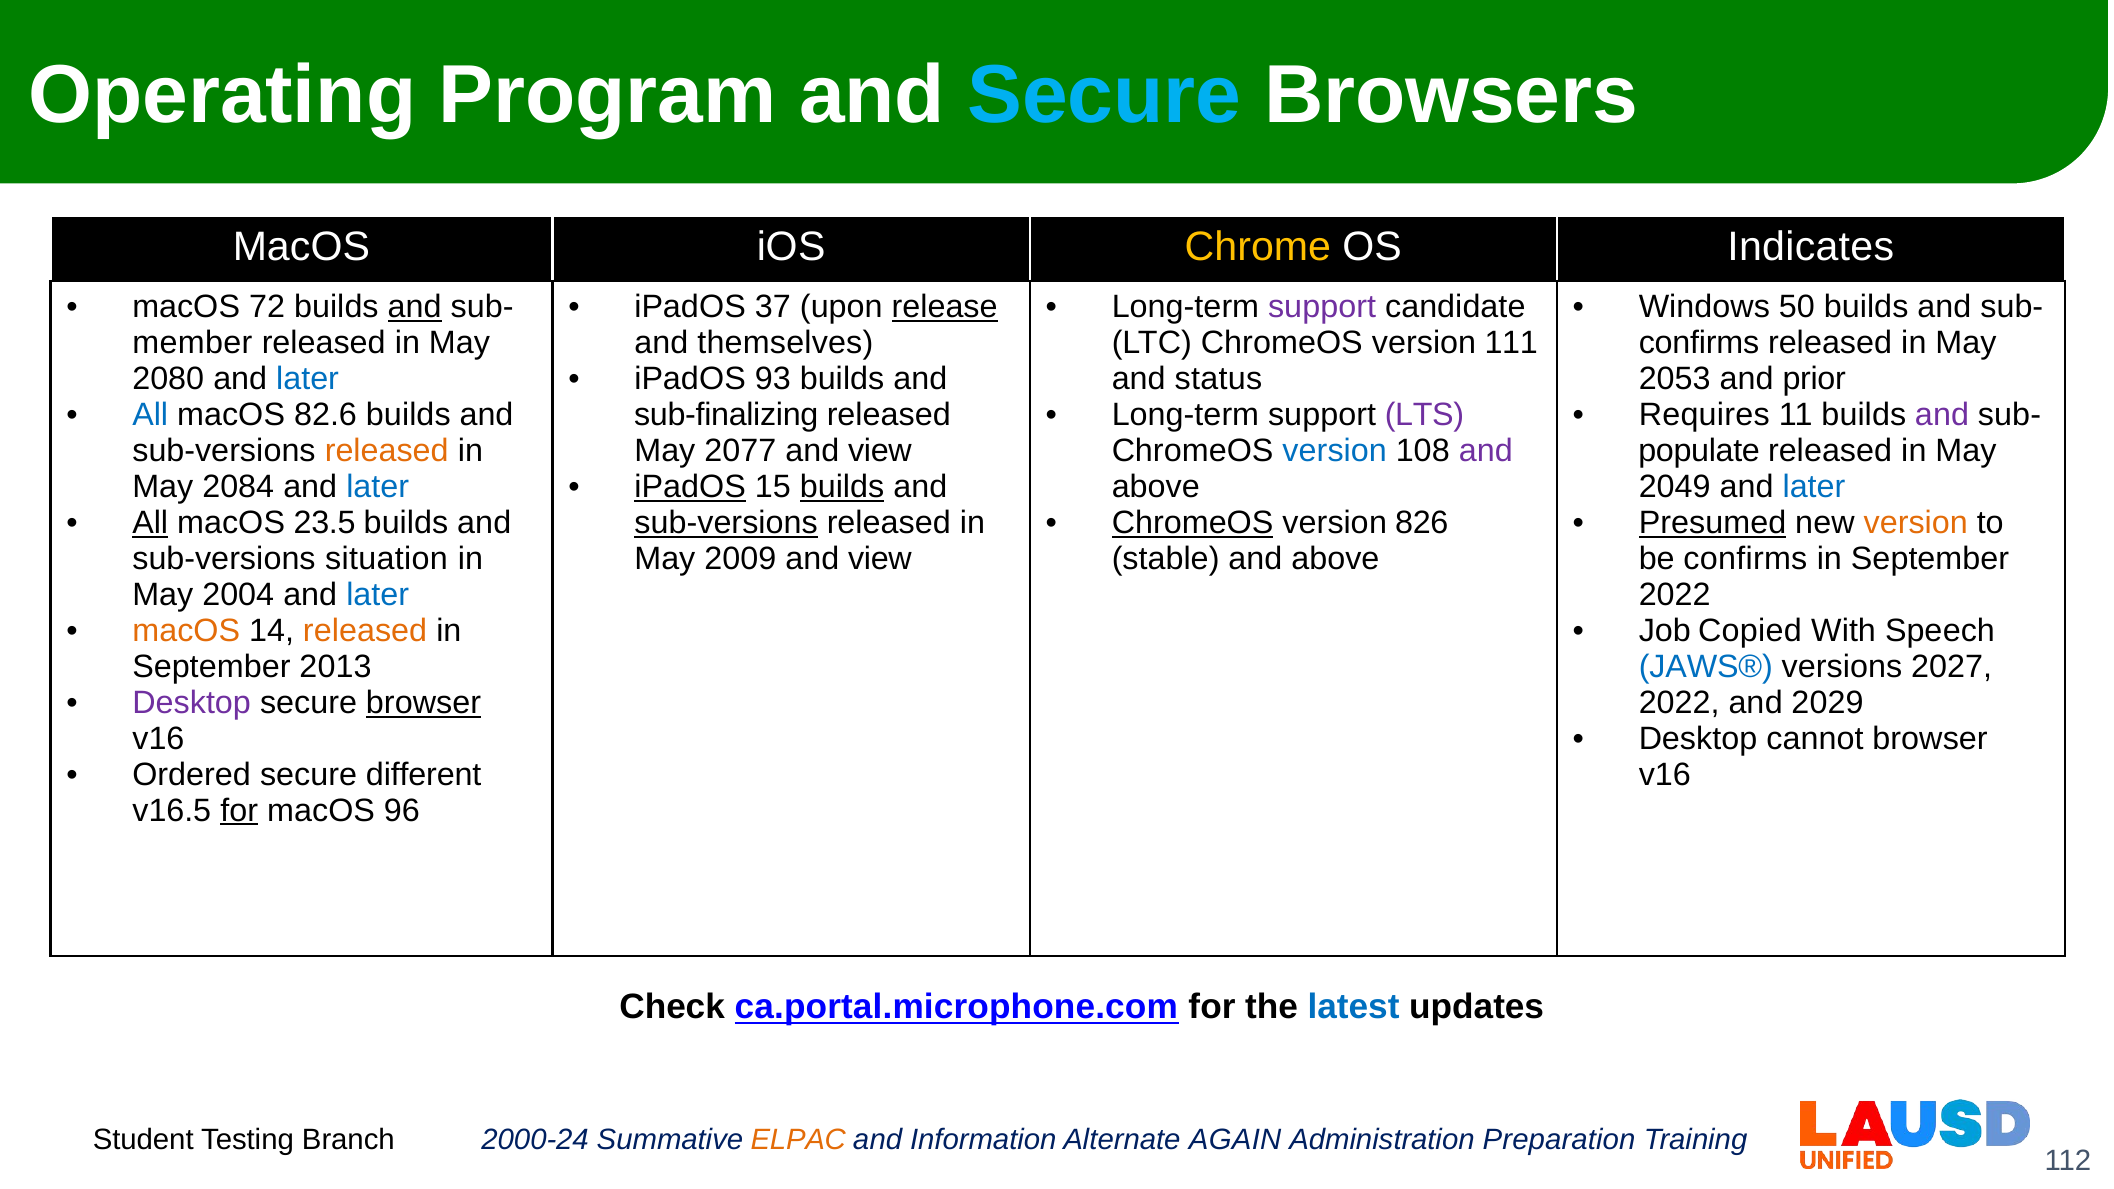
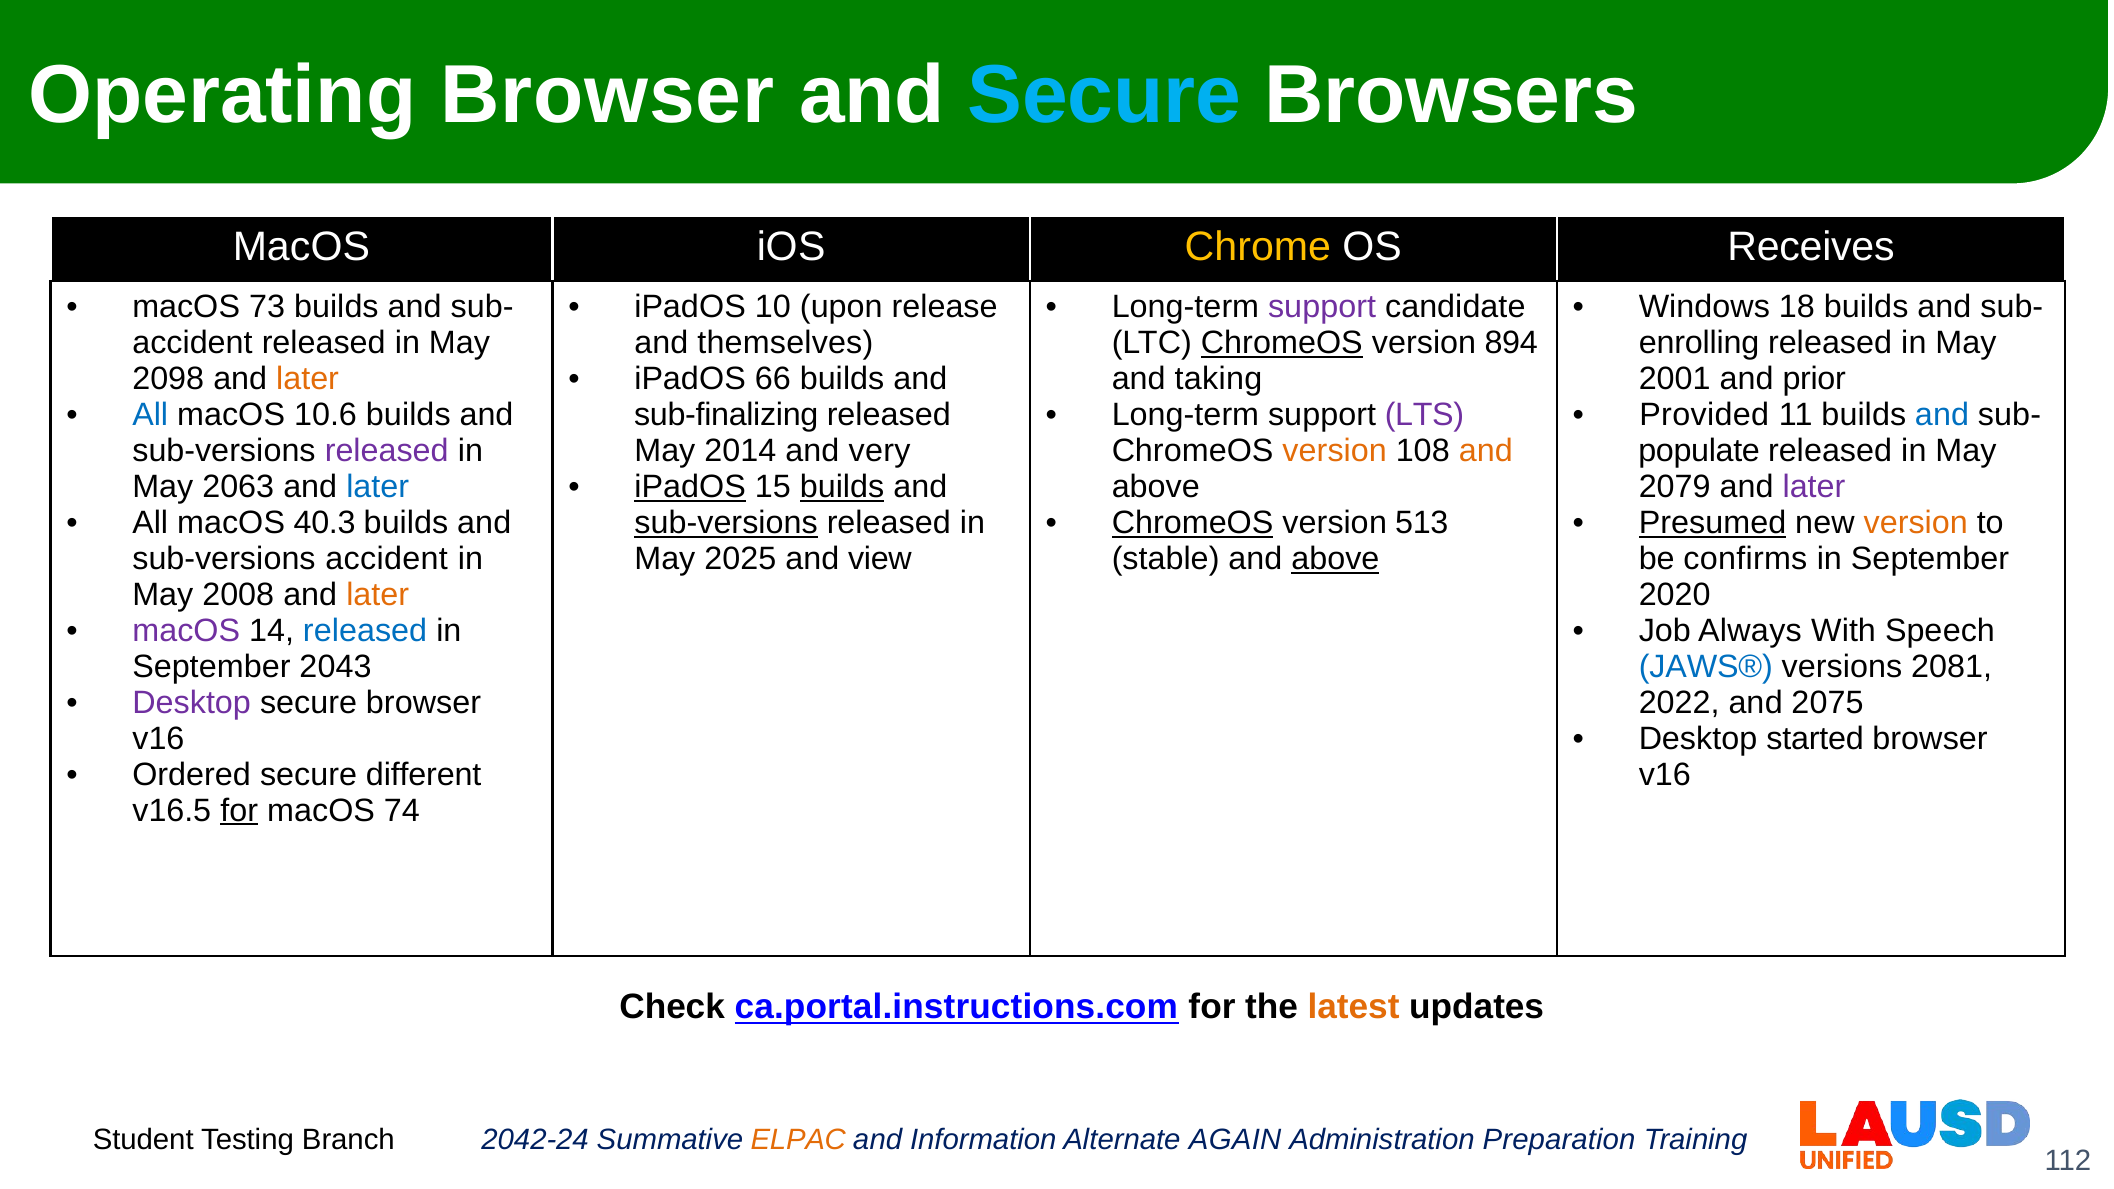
Operating Program: Program -> Browser
Indicates: Indicates -> Receives
72: 72 -> 73
and at (415, 307) underline: present -> none
37: 37 -> 10
release underline: present -> none
50: 50 -> 18
member at (192, 343): member -> accident
ChromeOS at (1282, 343) underline: none -> present
111: 111 -> 894
confirms at (1699, 343): confirms -> enrolling
93: 93 -> 66
2080: 2080 -> 2098
later at (308, 379) colour: blue -> orange
status: status -> taking
2053: 2053 -> 2001
82.6: 82.6 -> 10.6
Requires: Requires -> Provided
and at (1942, 415) colour: purple -> blue
released at (387, 451) colour: orange -> purple
2077: 2077 -> 2014
view at (880, 451): view -> very
version at (1335, 451) colour: blue -> orange
and at (1486, 451) colour: purple -> orange
2084: 2084 -> 2063
2049: 2049 -> 2079
later at (1814, 487) colour: blue -> purple
All at (150, 523) underline: present -> none
23.5: 23.5 -> 40.3
826: 826 -> 513
sub-versions situation: situation -> accident
2009: 2009 -> 2025
above at (1335, 559) underline: none -> present
2004: 2004 -> 2008
later at (378, 595) colour: blue -> orange
2022 at (1675, 595): 2022 -> 2020
macOS at (186, 631) colour: orange -> purple
released at (365, 631) colour: orange -> blue
Copied: Copied -> Always
2013: 2013 -> 2043
2027: 2027 -> 2081
browser at (424, 703) underline: present -> none
2029: 2029 -> 2075
cannot: cannot -> started
96: 96 -> 74
ca.portal.microphone.com: ca.portal.microphone.com -> ca.portal.instructions.com
latest colour: blue -> orange
2000-24: 2000-24 -> 2042-24
